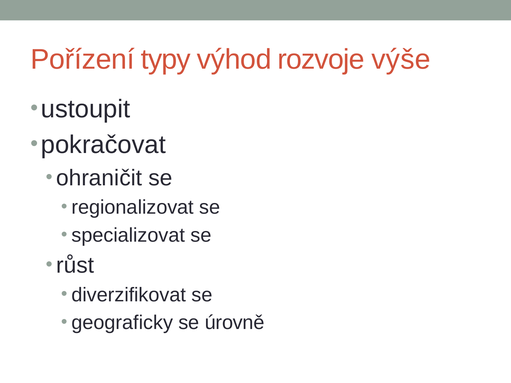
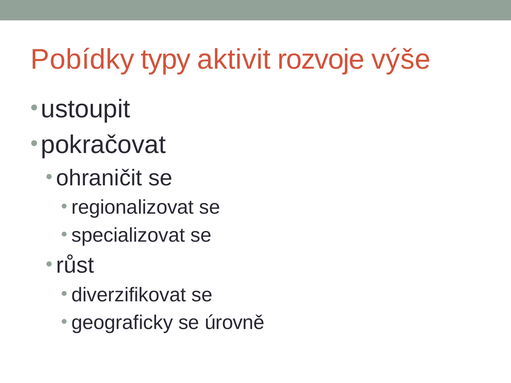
Pořízení: Pořízení -> Pobídky
výhod: výhod -> aktivit
